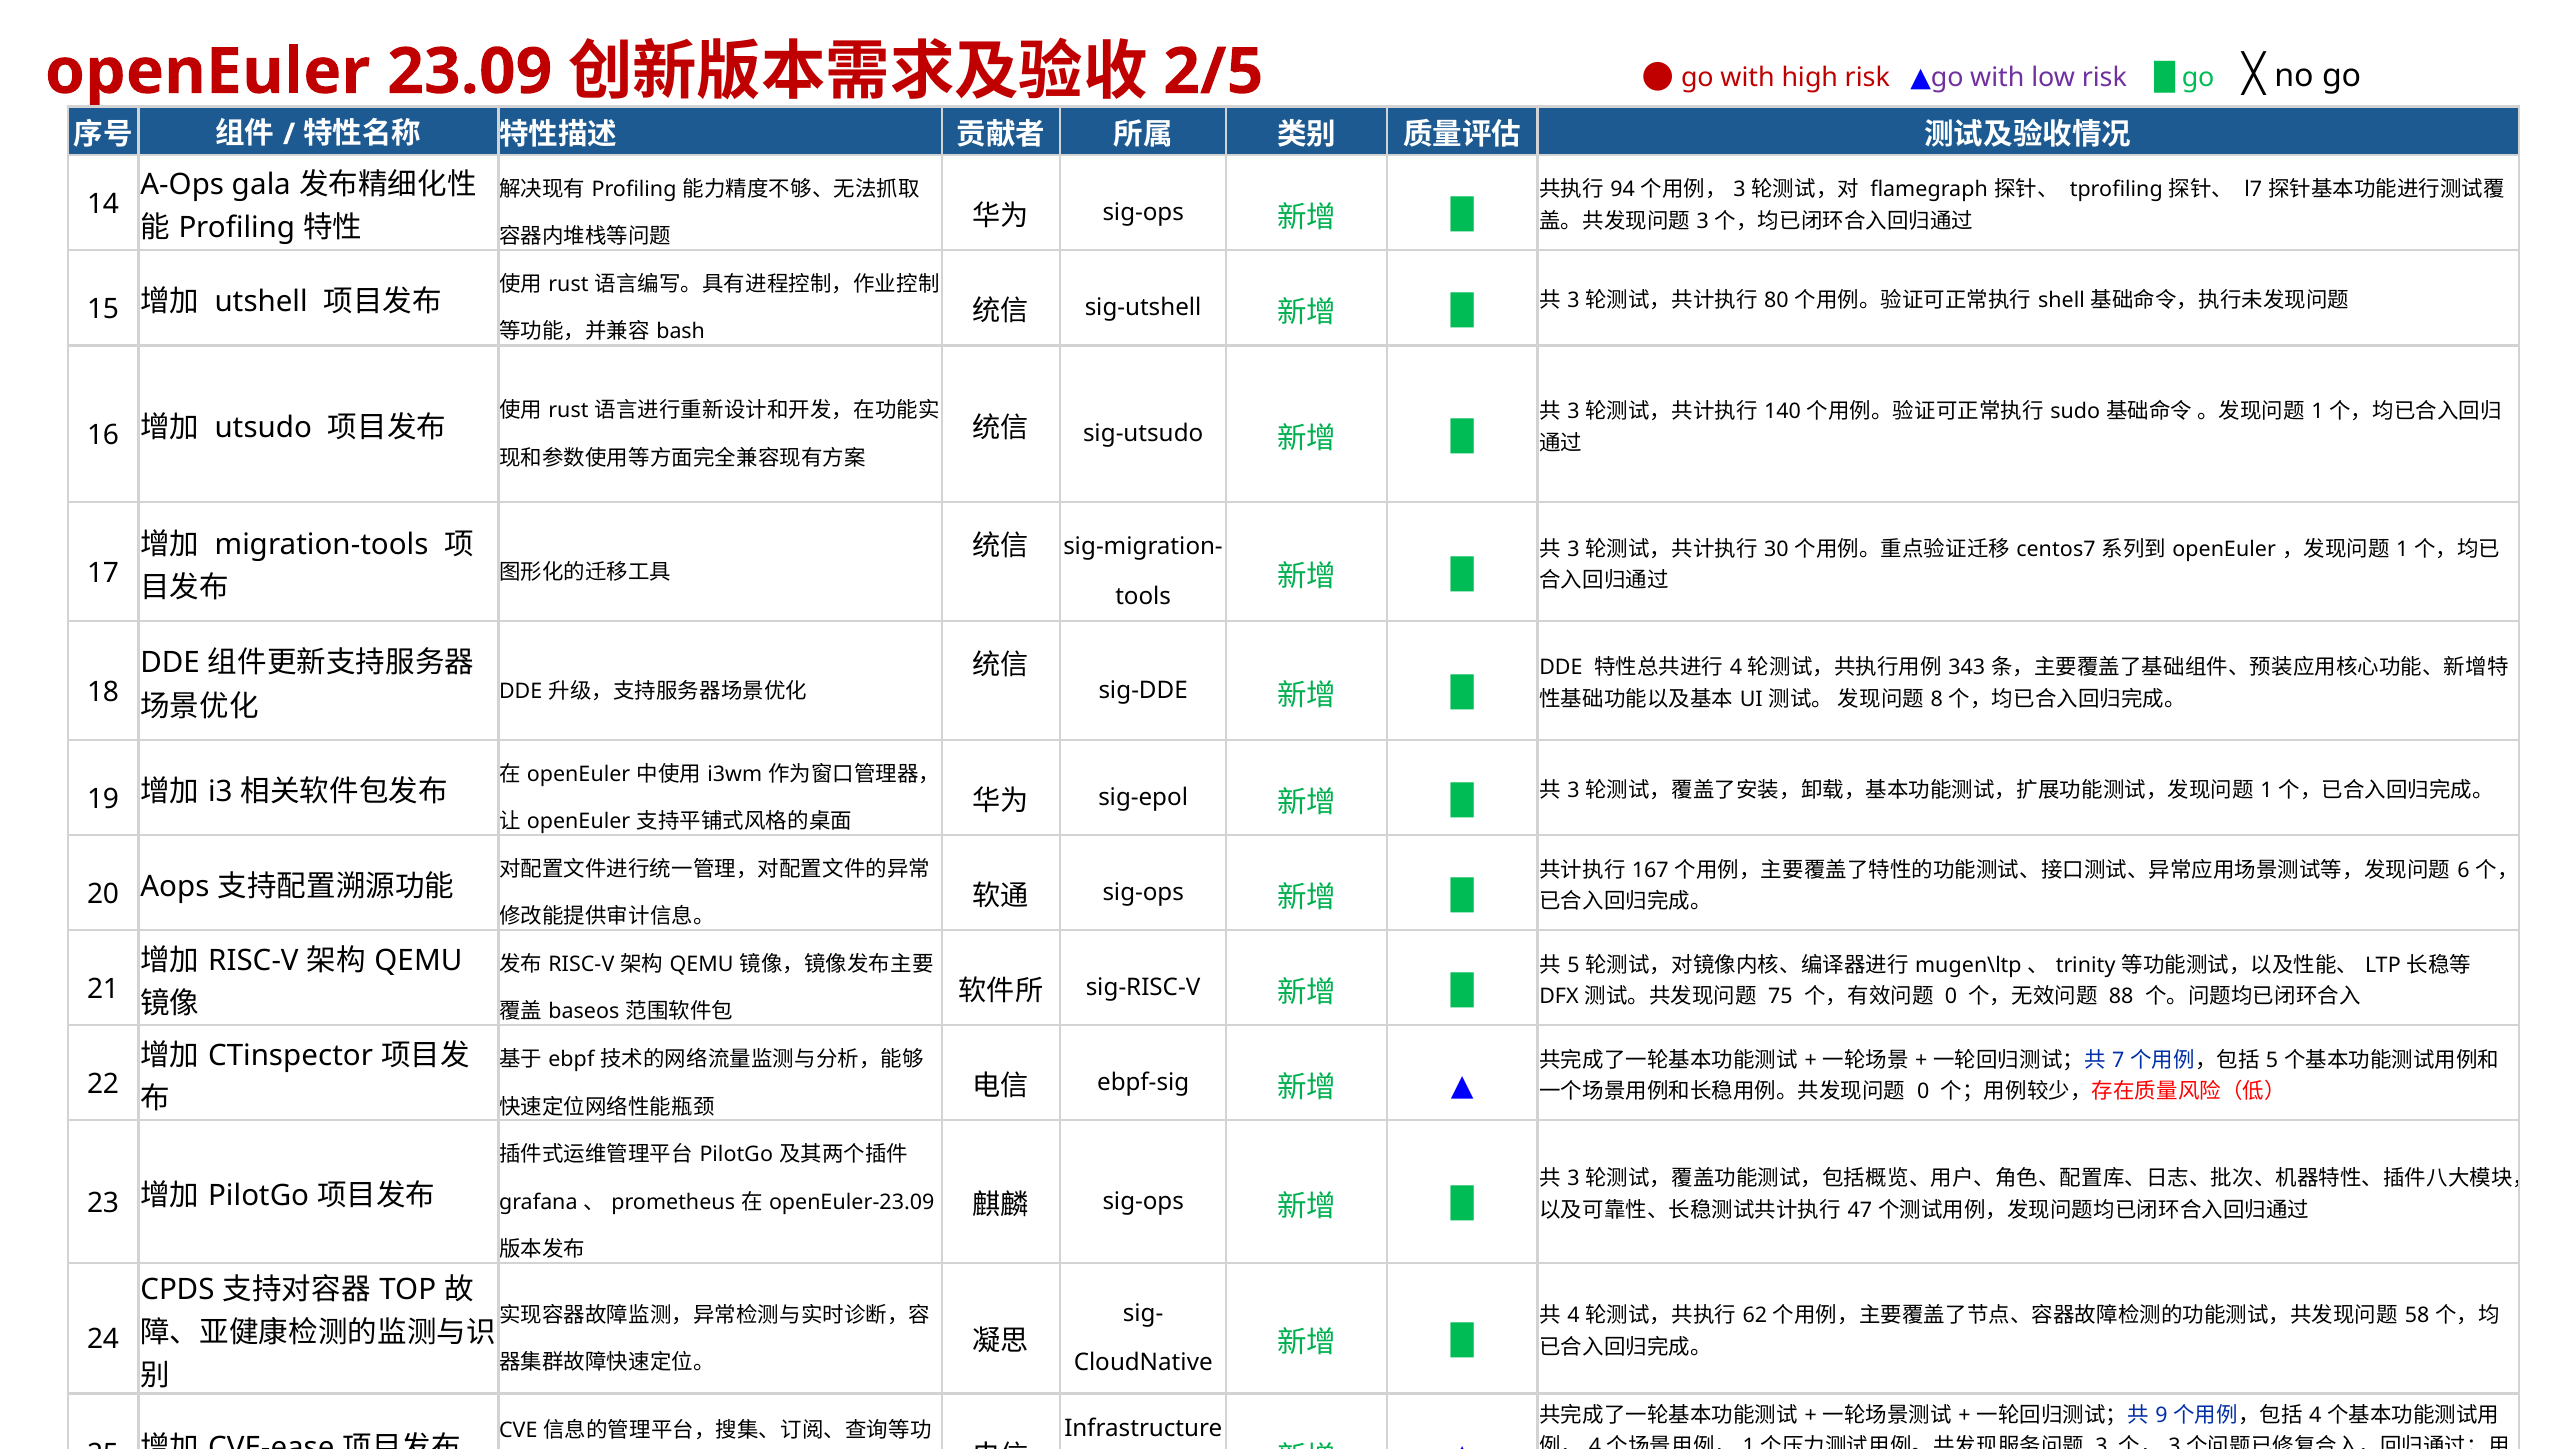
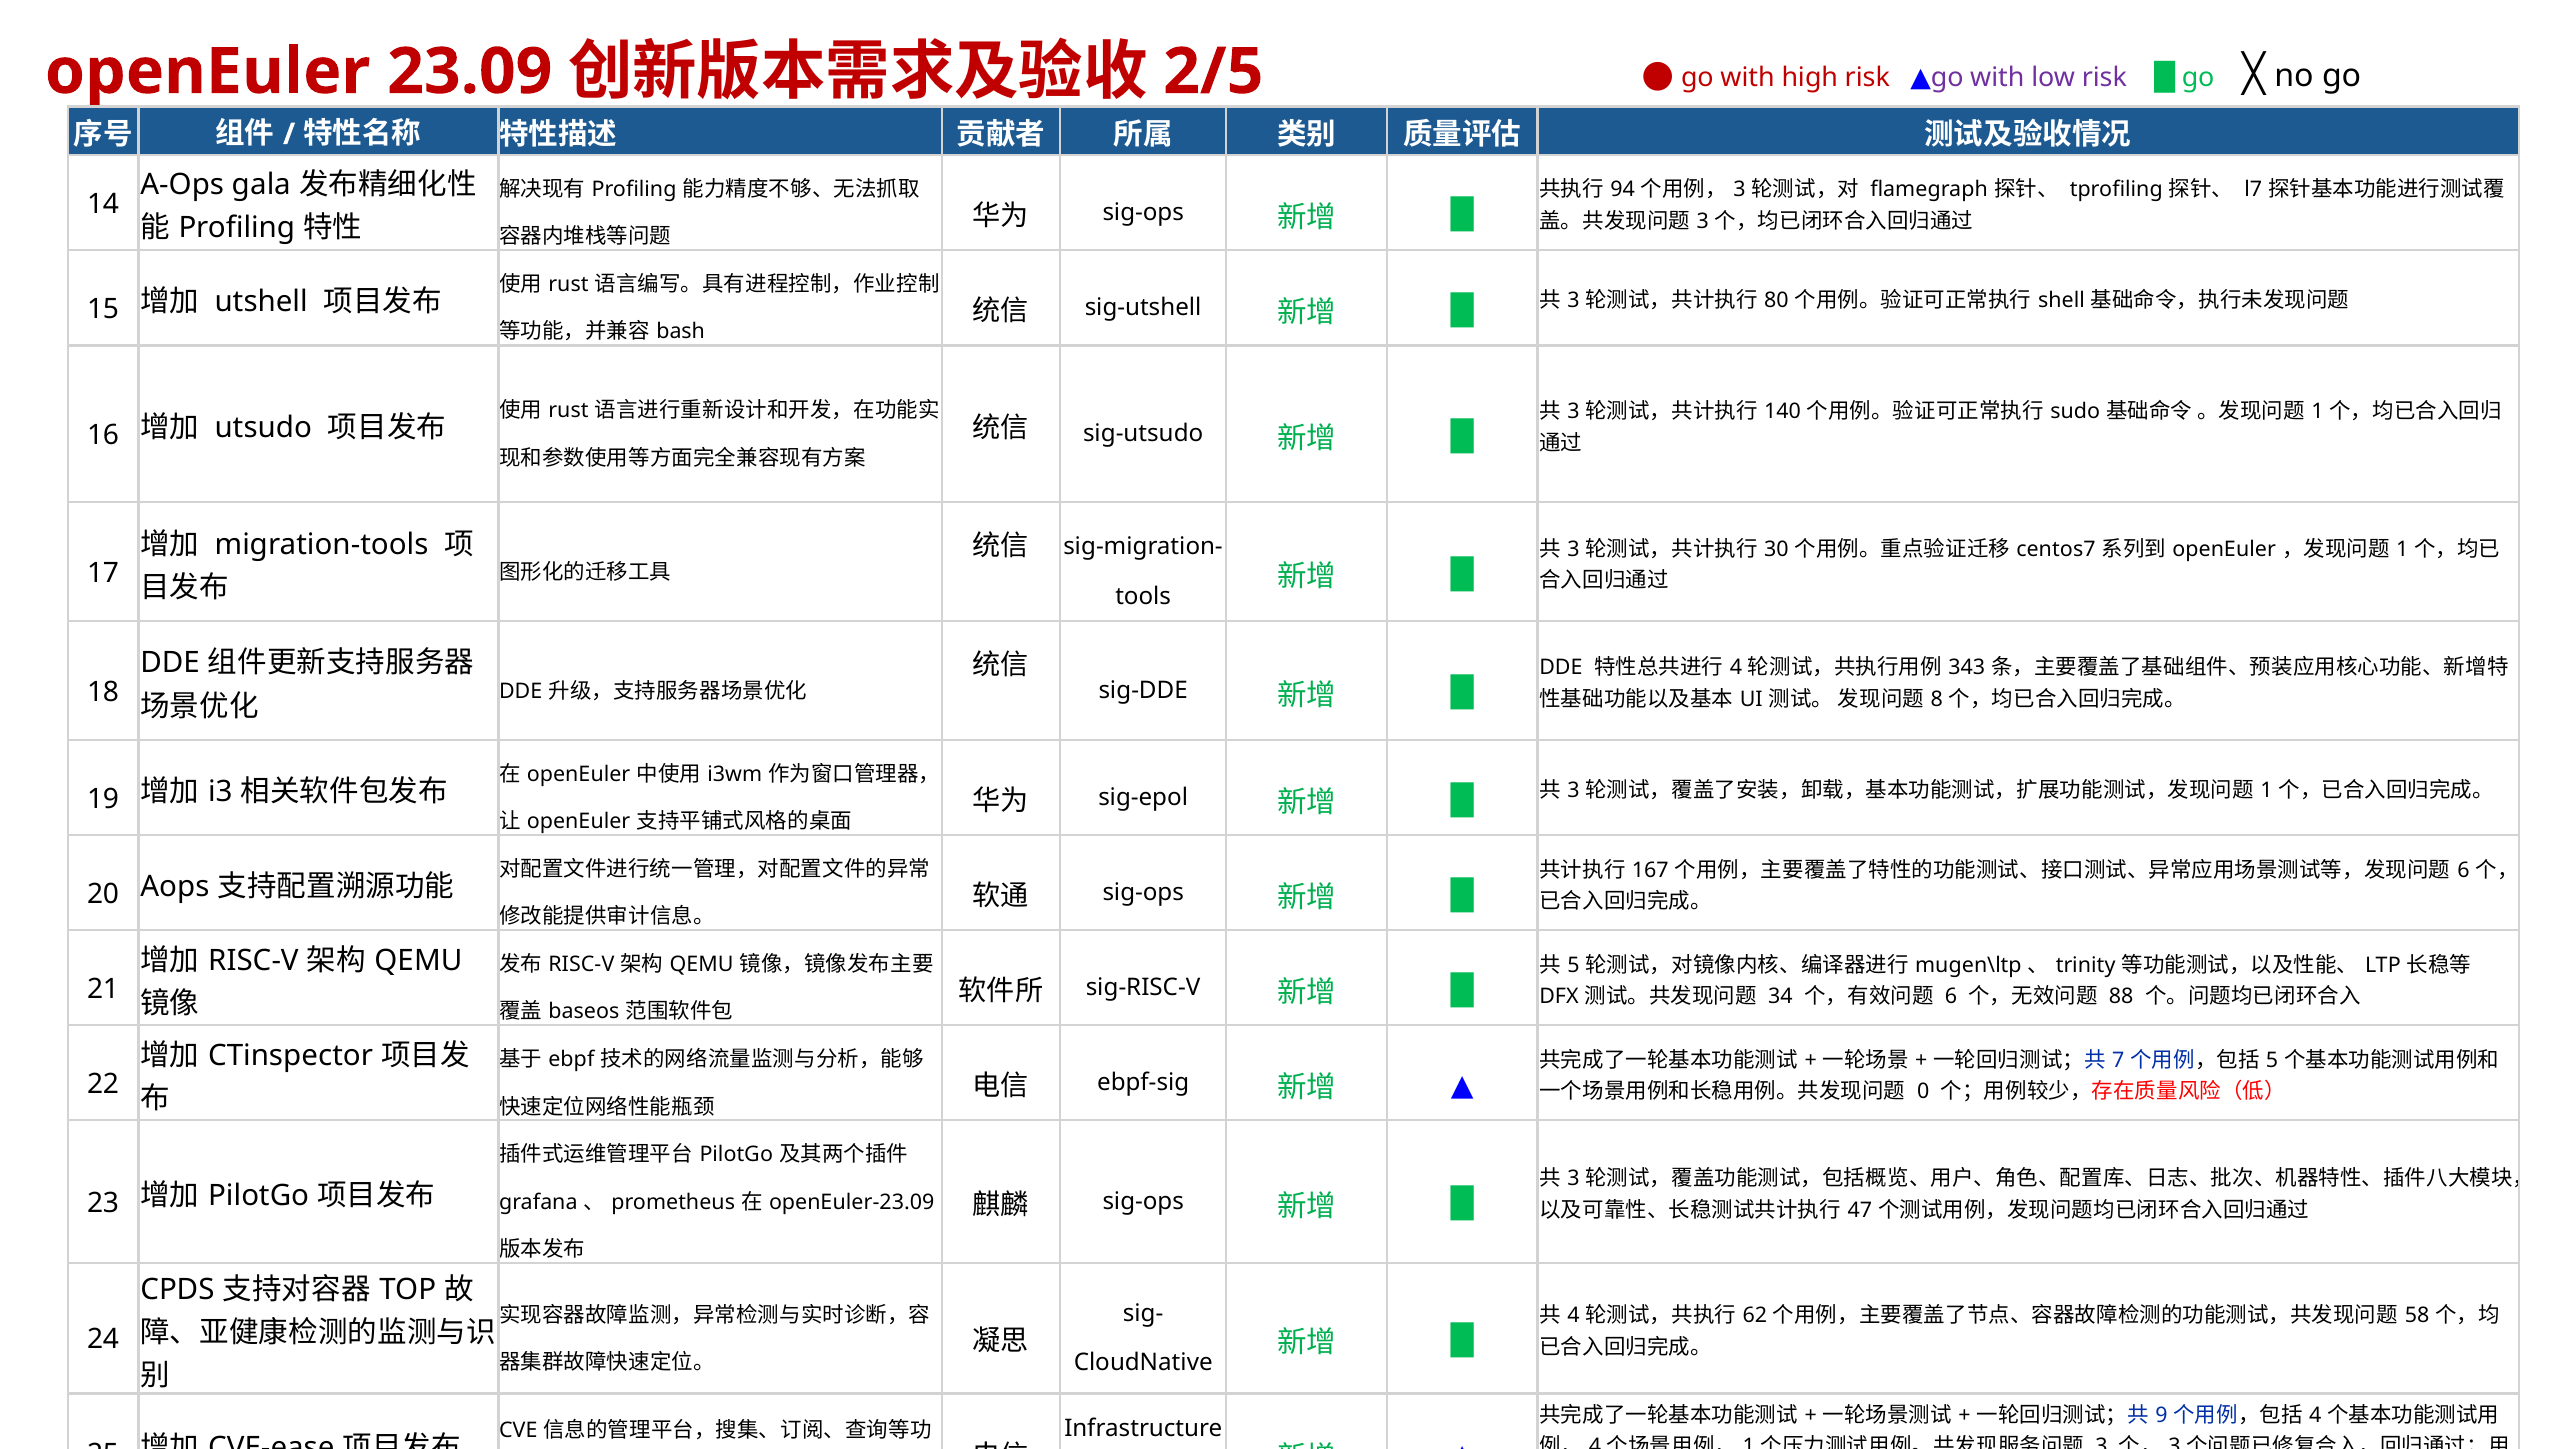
75: 75 -> 34
0 at (1951, 997): 0 -> 6
